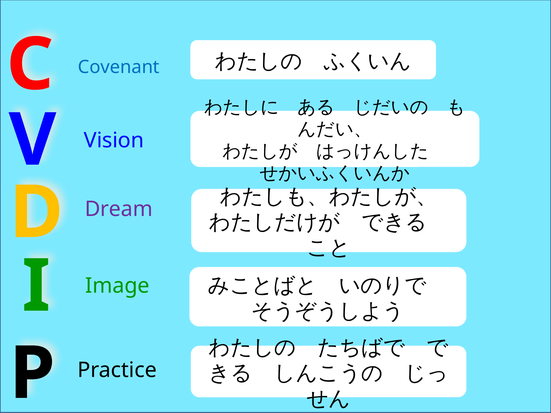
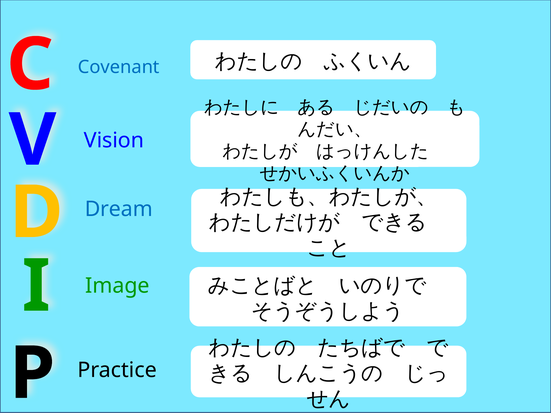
Dream colour: purple -> blue
